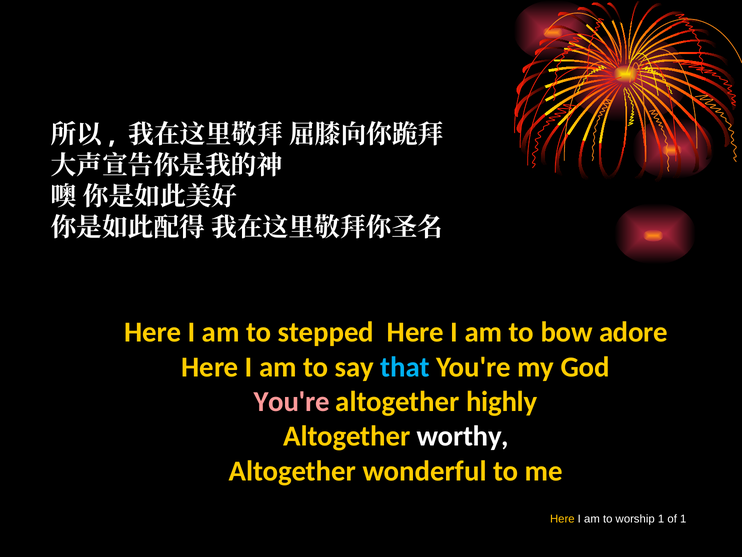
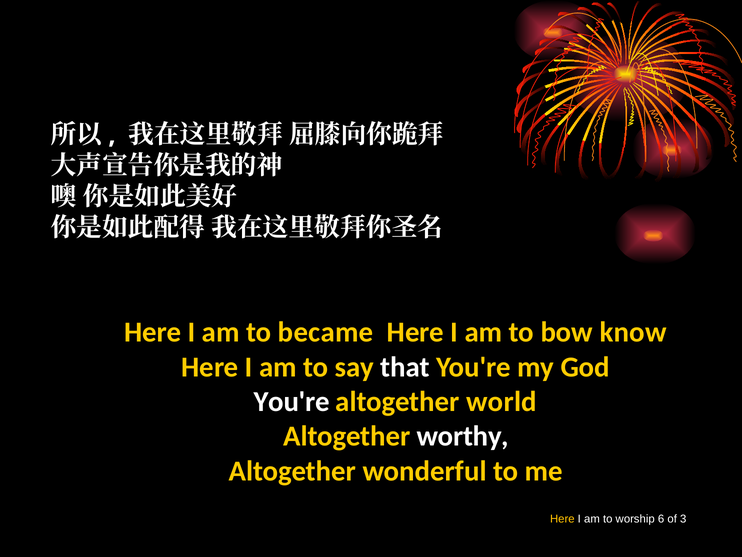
stepped: stepped -> became
adore: adore -> know
that colour: light blue -> white
You're at (292, 401) colour: pink -> white
highly: highly -> world
worship 1: 1 -> 6
of 1: 1 -> 3
